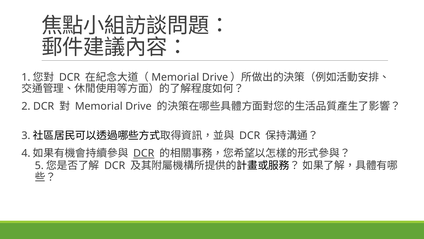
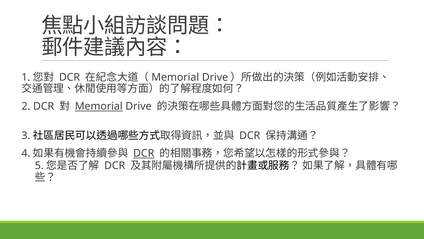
Memorial at (99, 106) underline: none -> present
